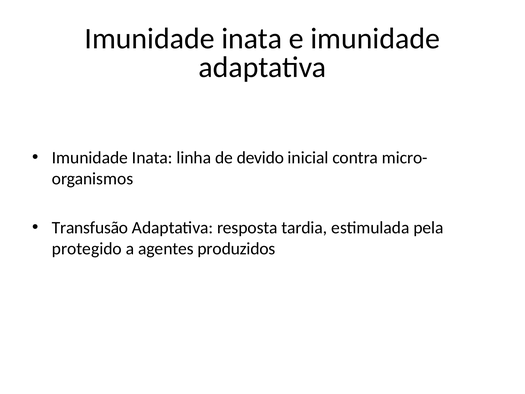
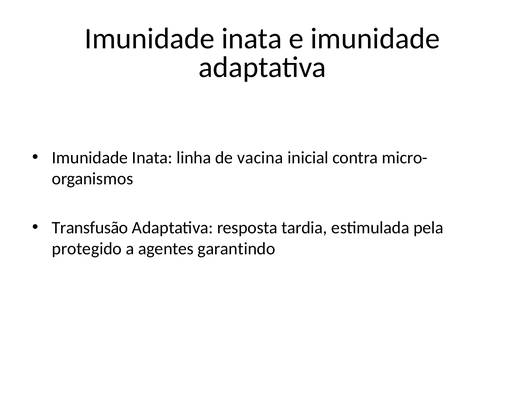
devido: devido -> vacina
produzidos: produzidos -> garantindo
